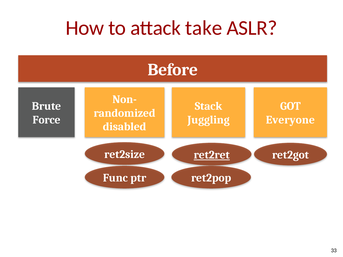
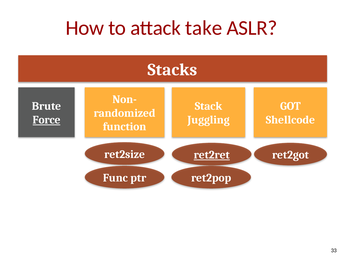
Before: Before -> Stacks
Force underline: none -> present
Everyone: Everyone -> Shellcode
disabled: disabled -> function
